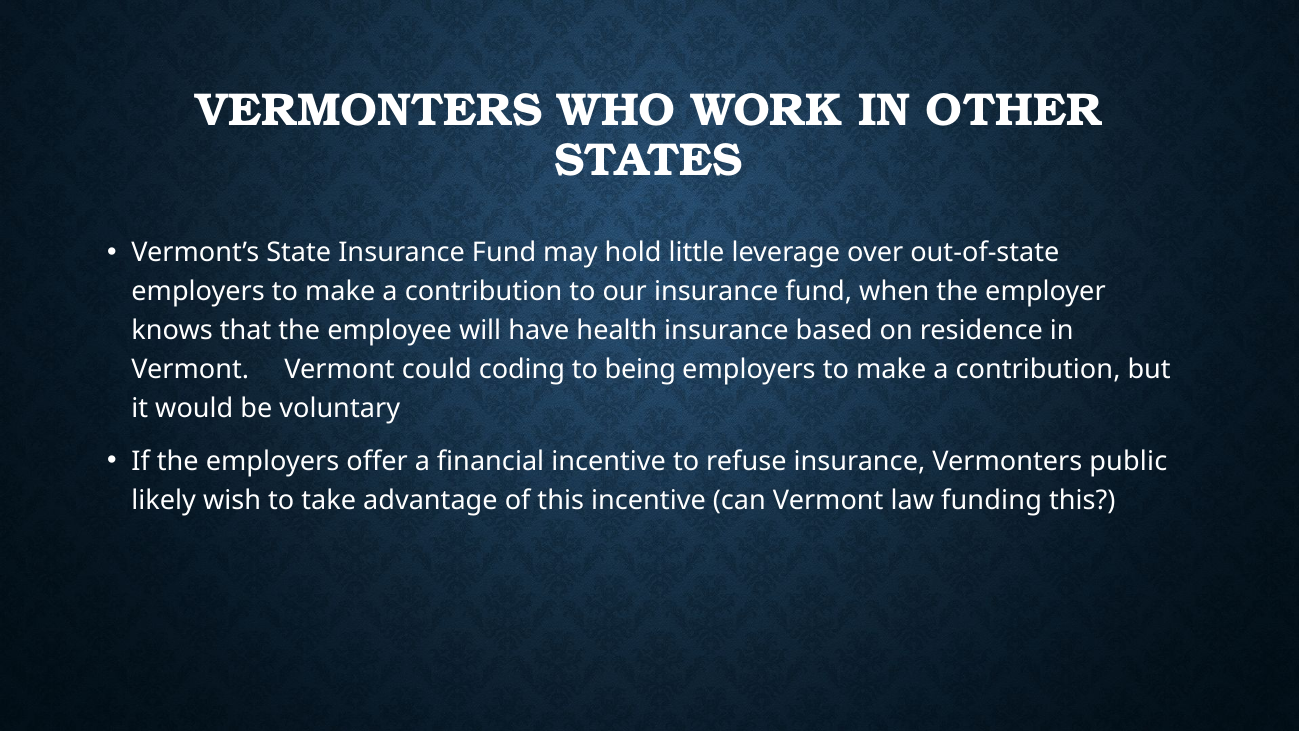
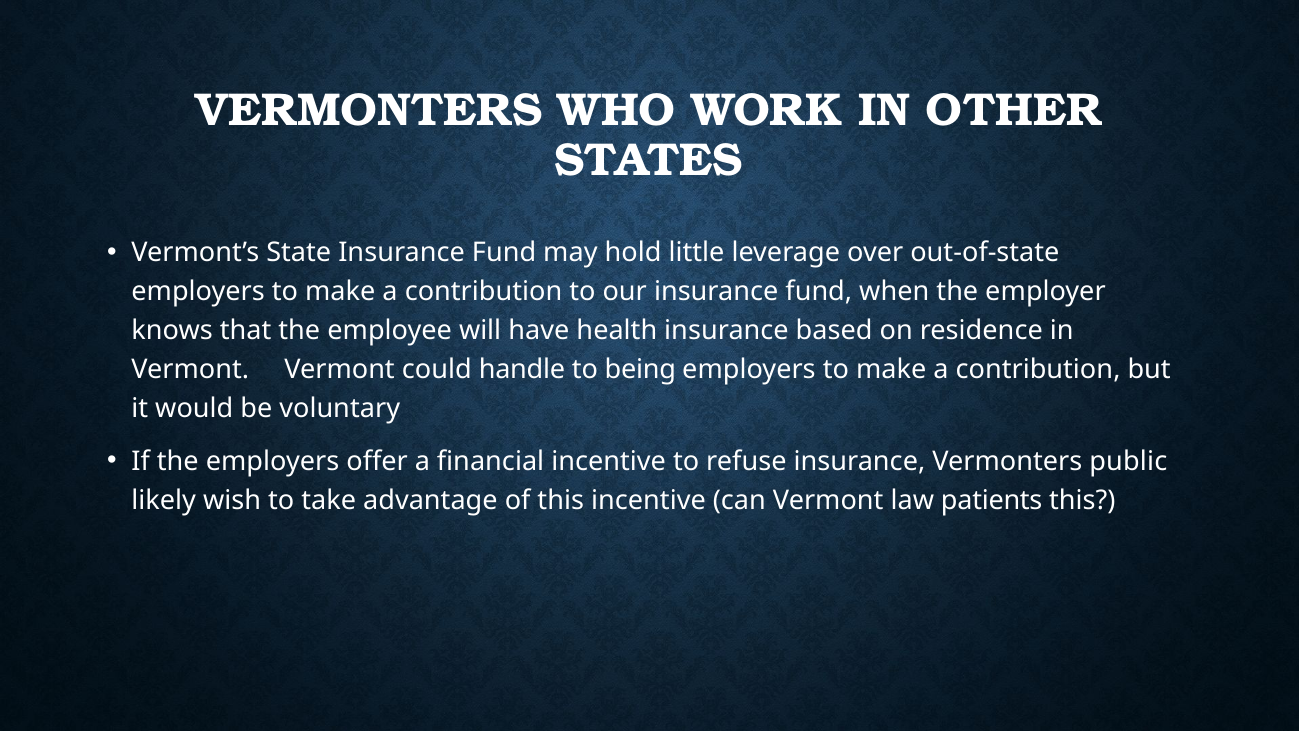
coding: coding -> handle
funding: funding -> patients
